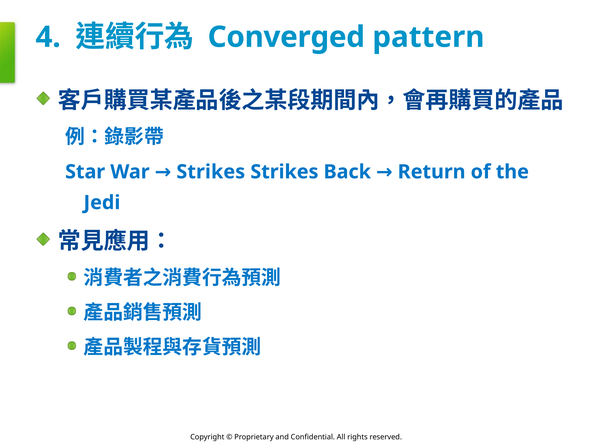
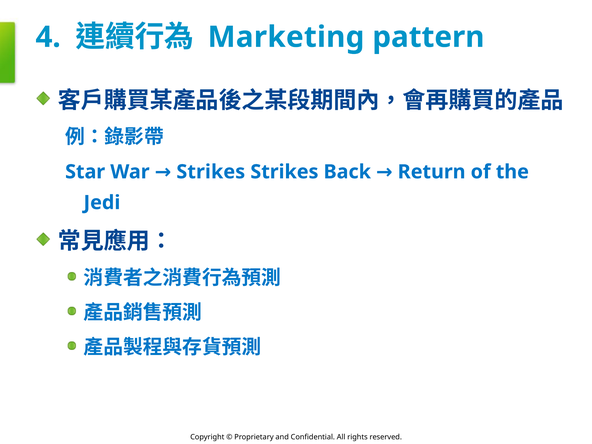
Converged: Converged -> Marketing
